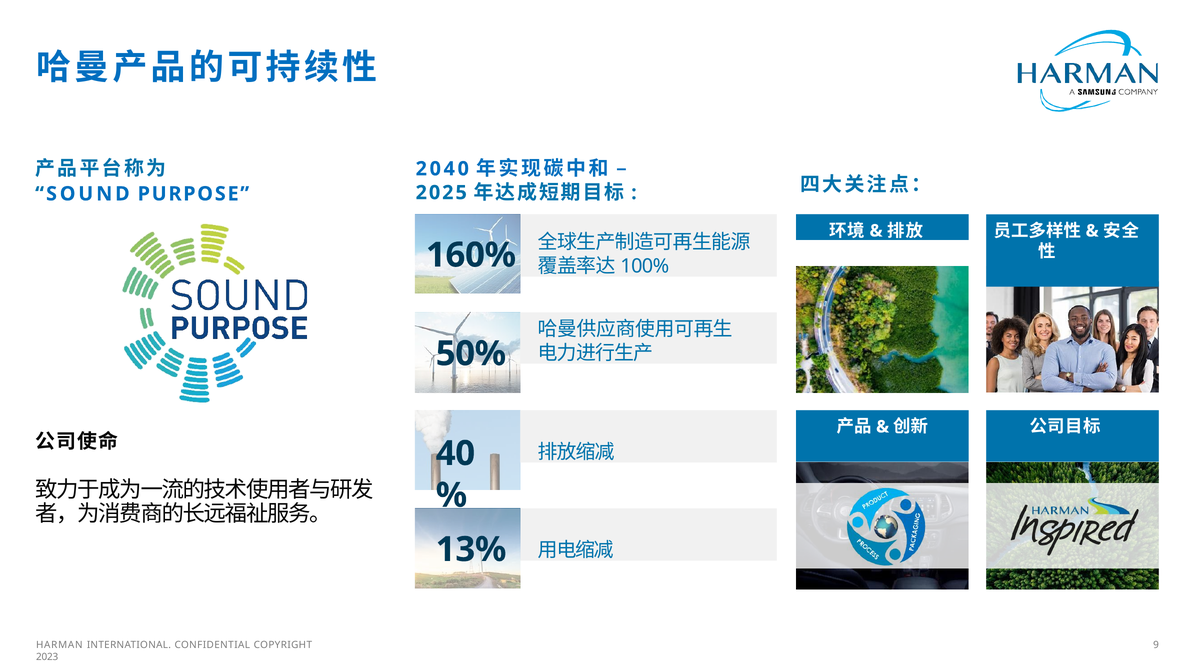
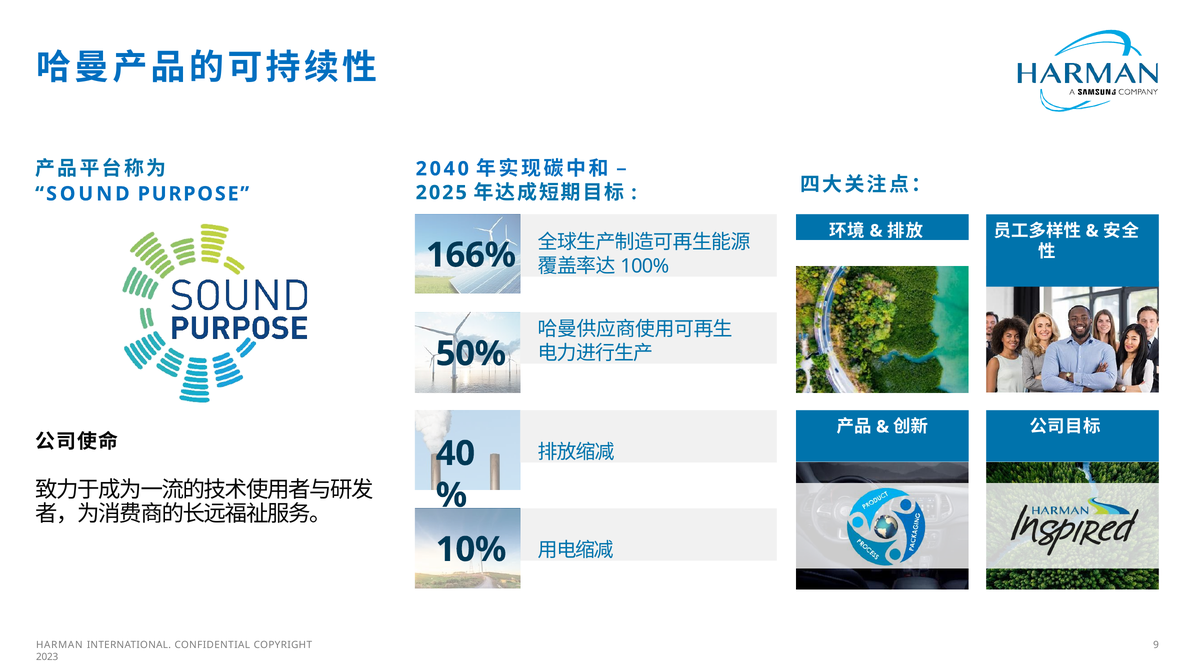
160%: 160% -> 166%
13%: 13% -> 10%
